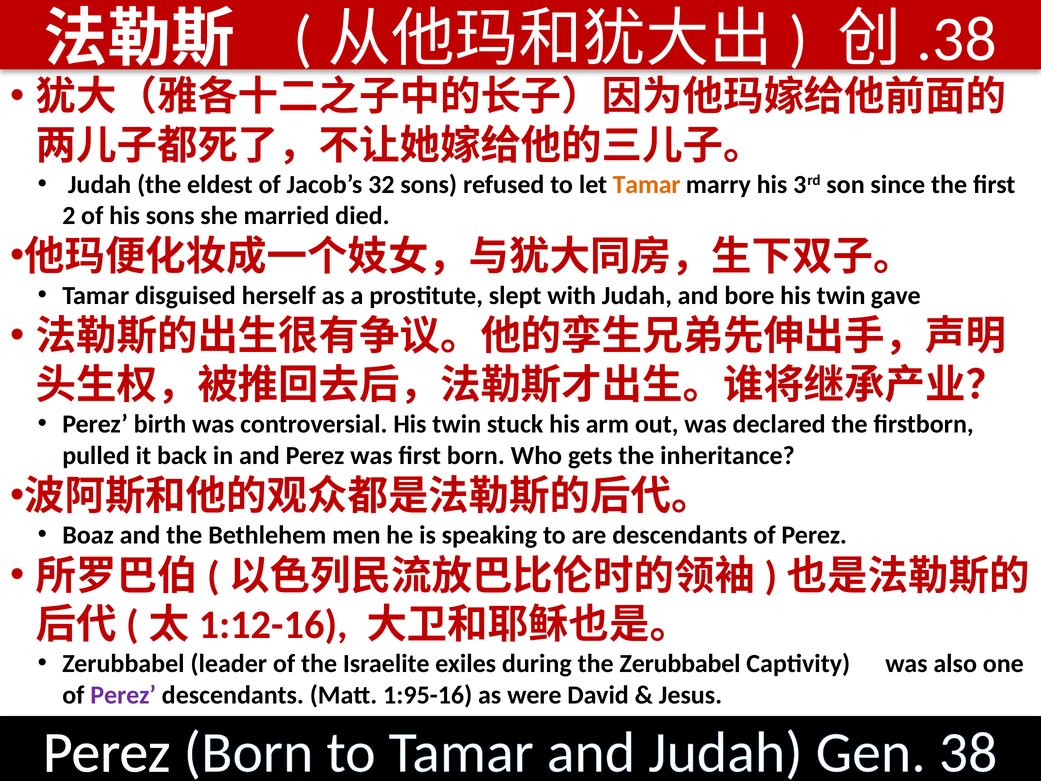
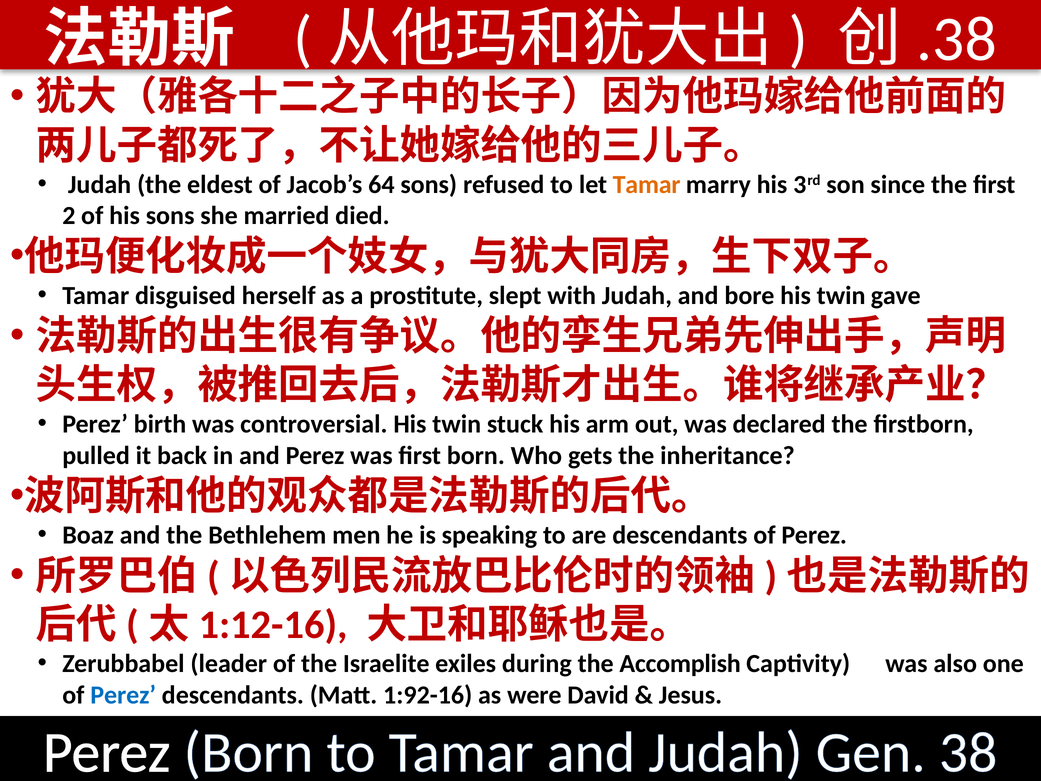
32: 32 -> 64
the Zerubbabel: Zerubbabel -> Accomplish
Perez at (123, 695) colour: purple -> blue
1:95-16: 1:95-16 -> 1:92-16
